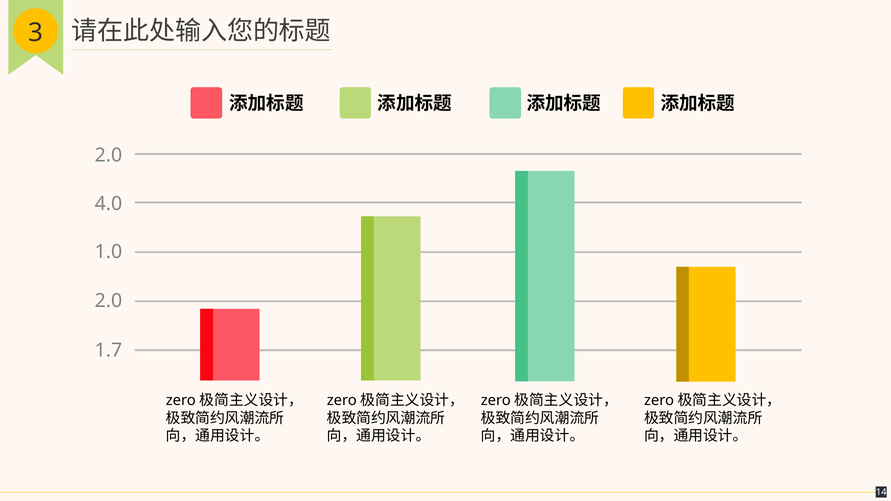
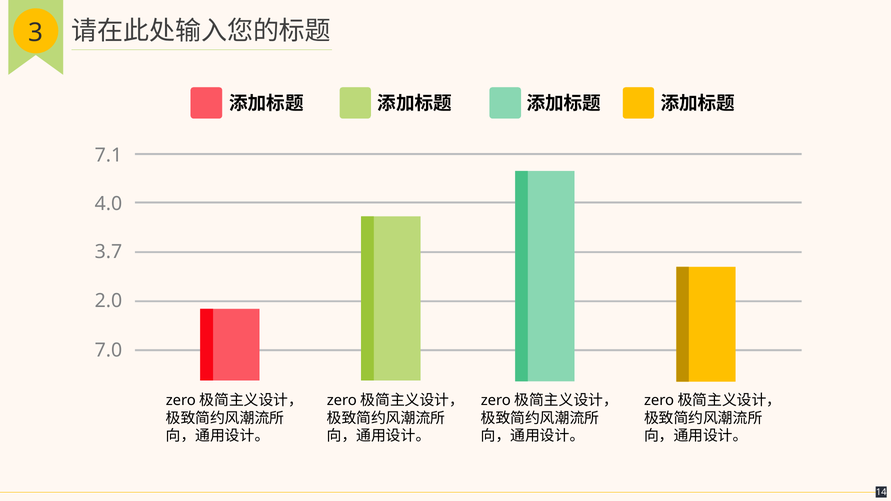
2.0 at (108, 155): 2.0 -> 7.1
1.0: 1.0 -> 3.7
1.7: 1.7 -> 7.0
